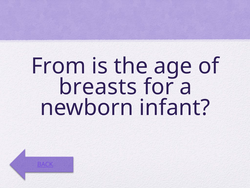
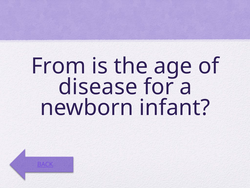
breasts: breasts -> disease
